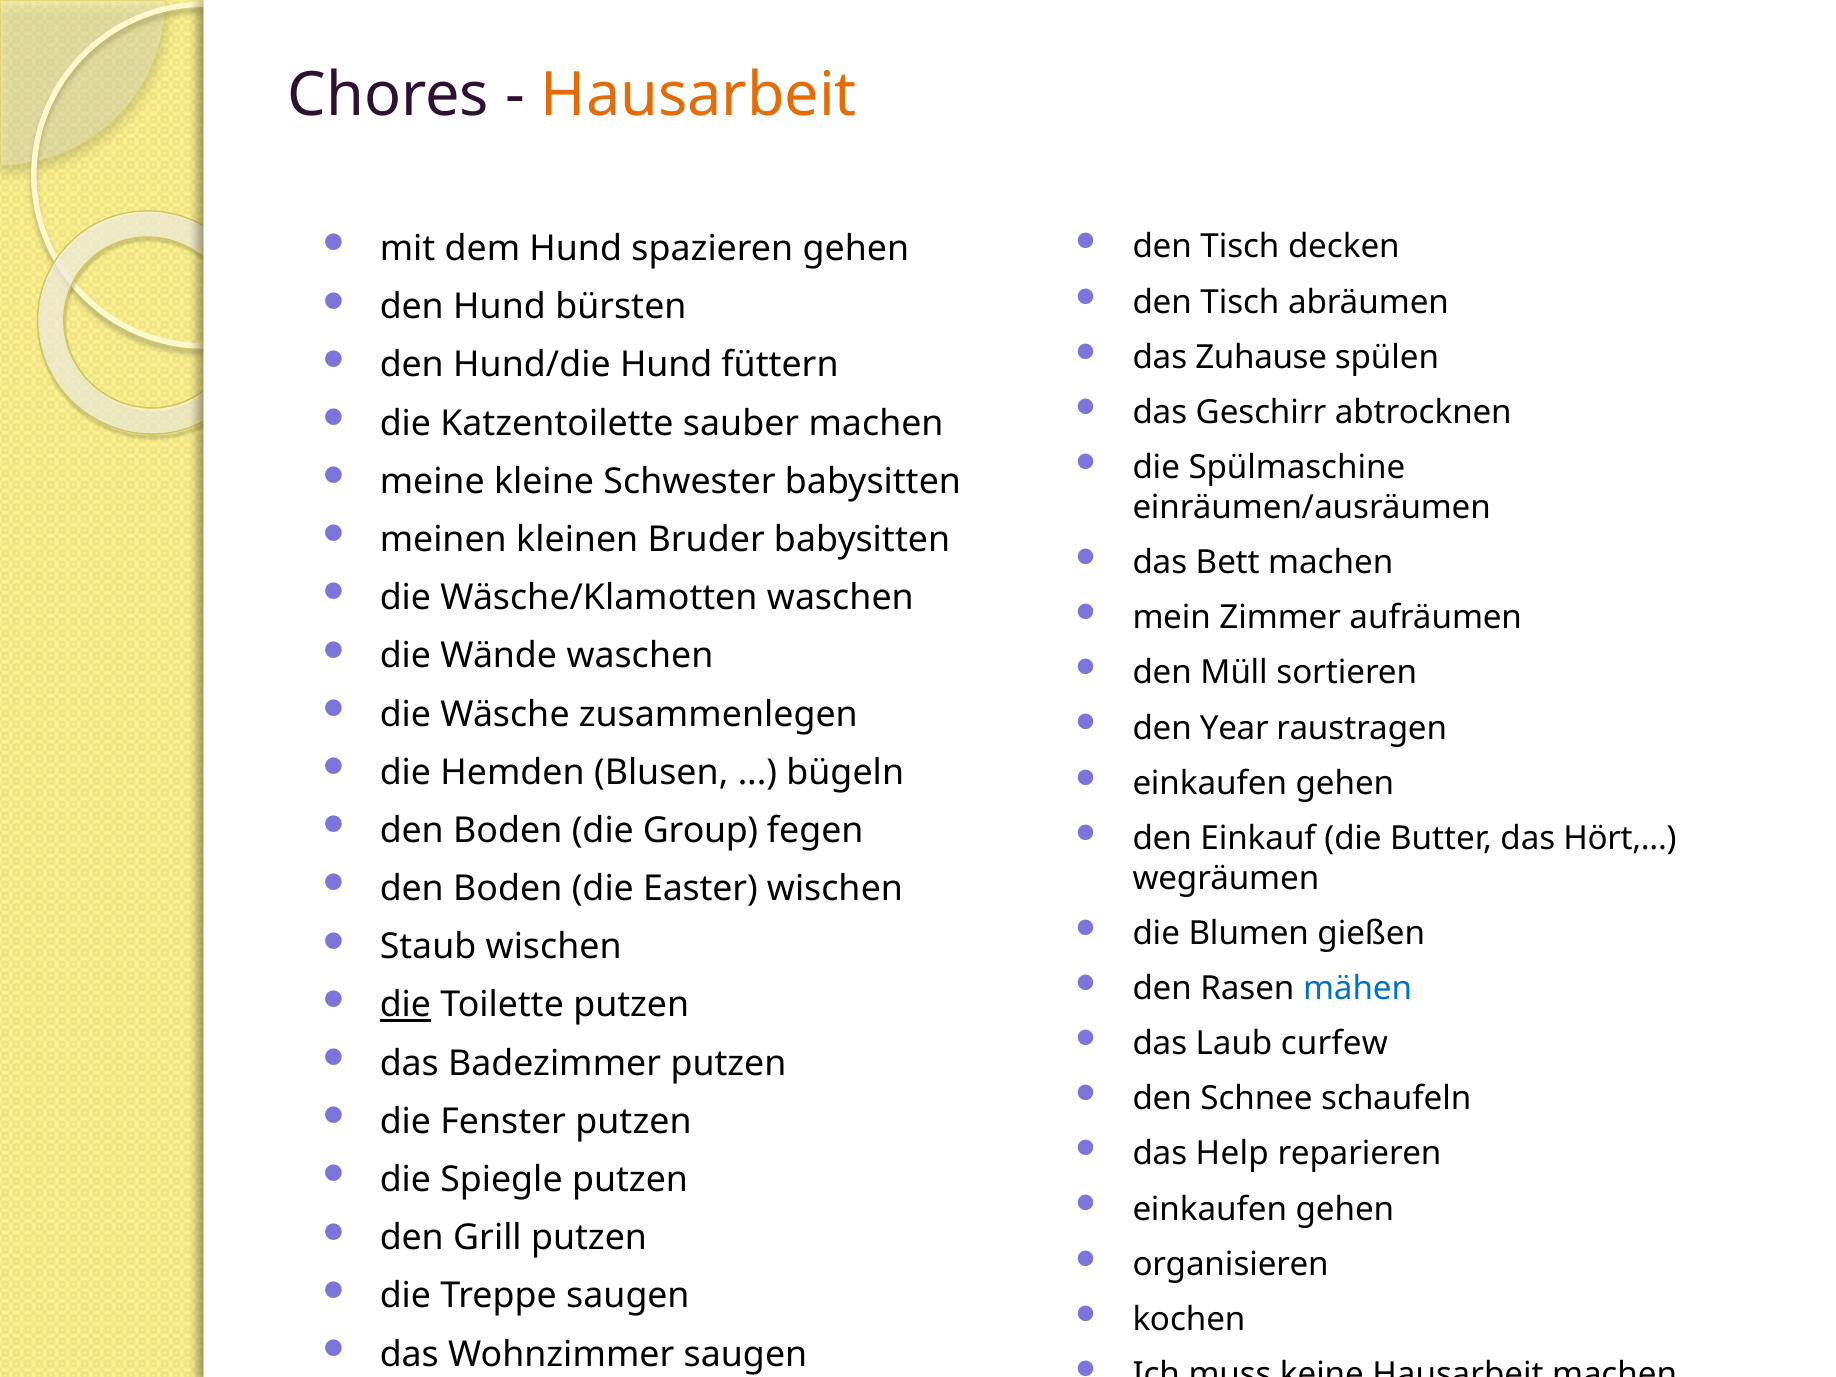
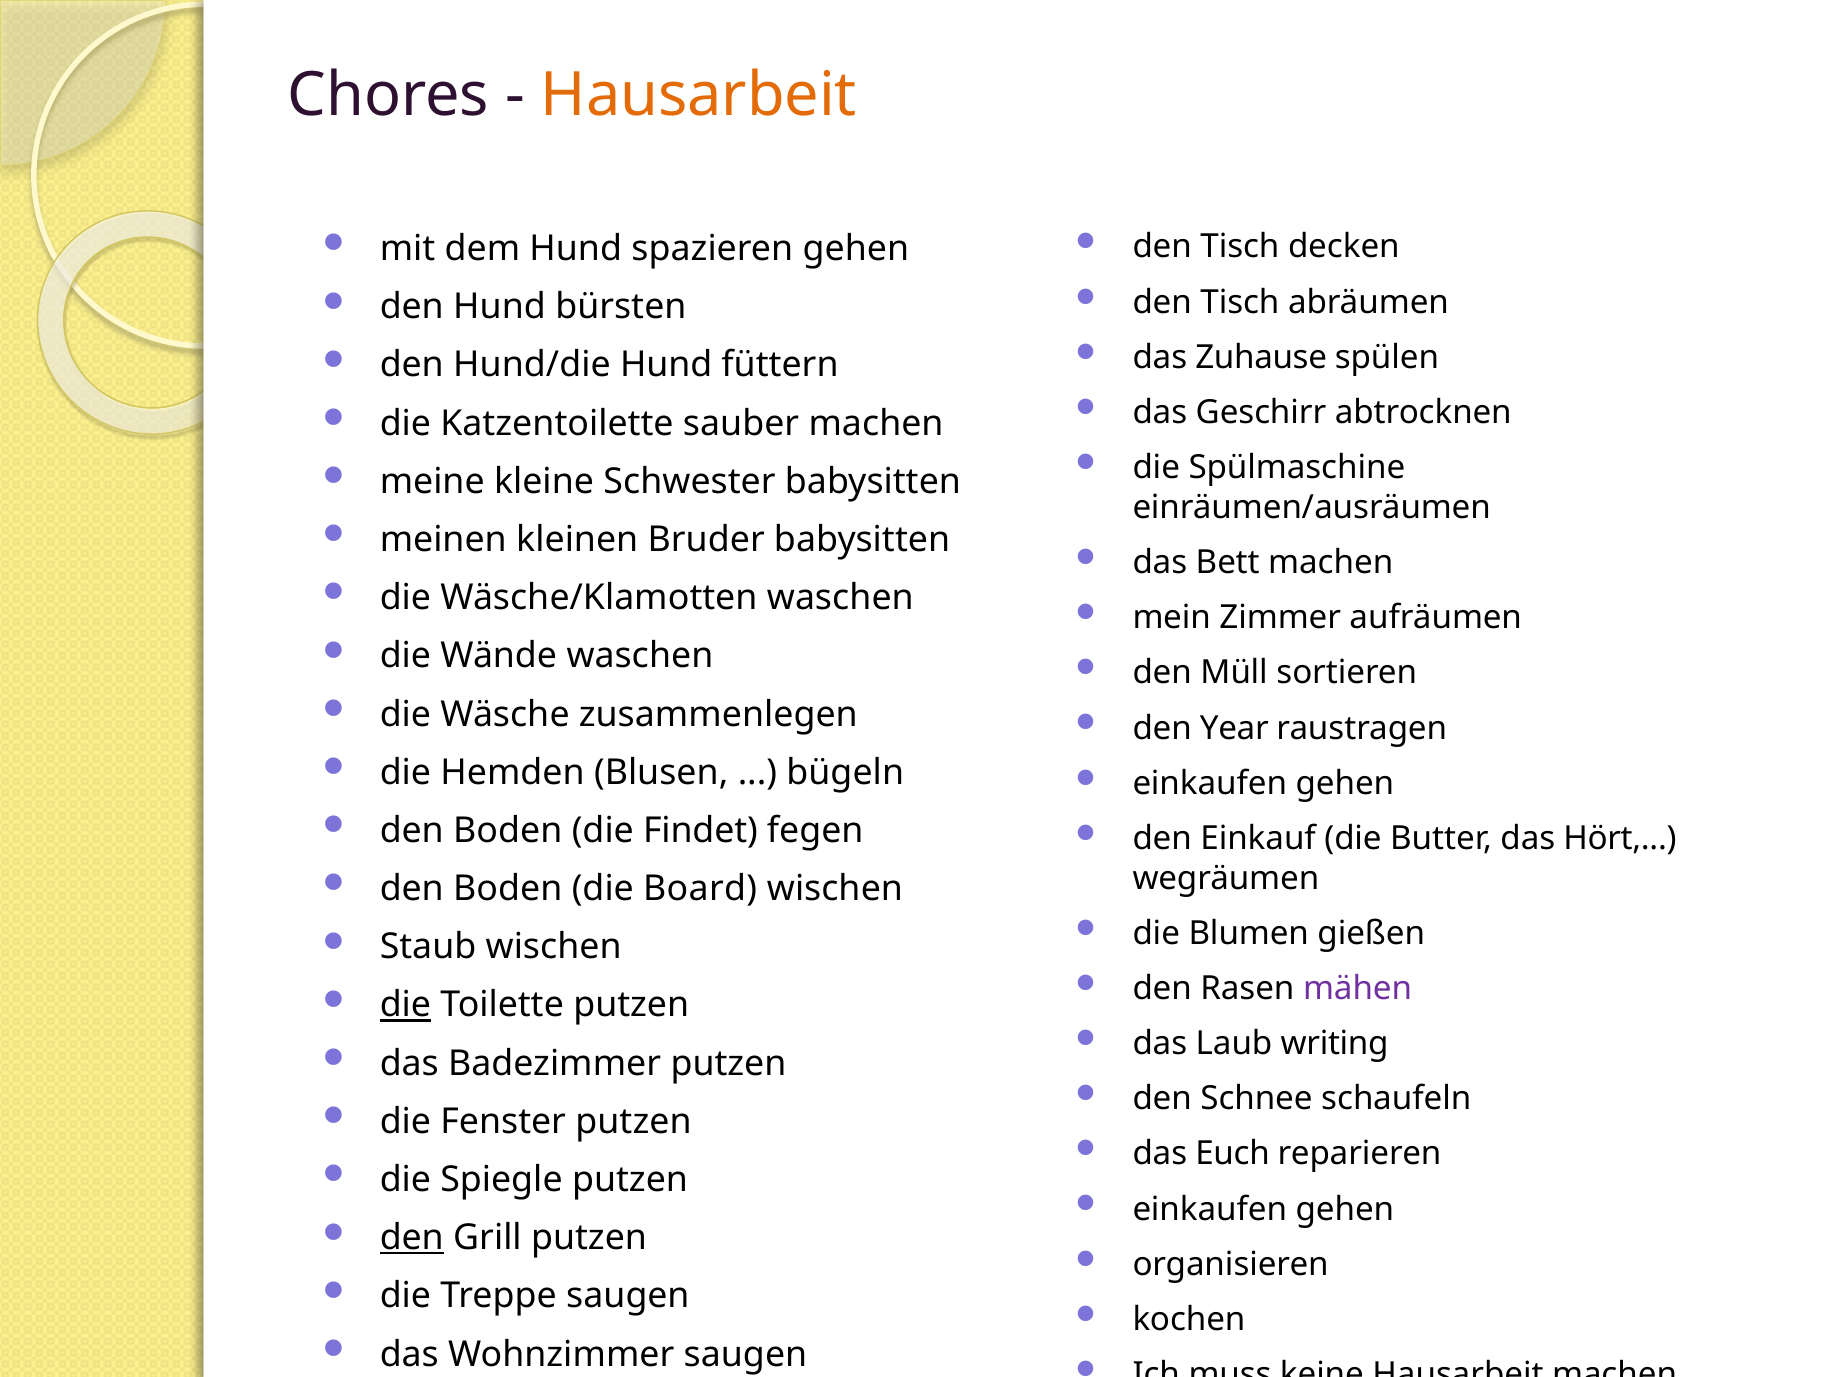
Group: Group -> Findet
Easter: Easter -> Board
mähen colour: blue -> purple
curfew: curfew -> writing
Help: Help -> Euch
den at (412, 1238) underline: none -> present
